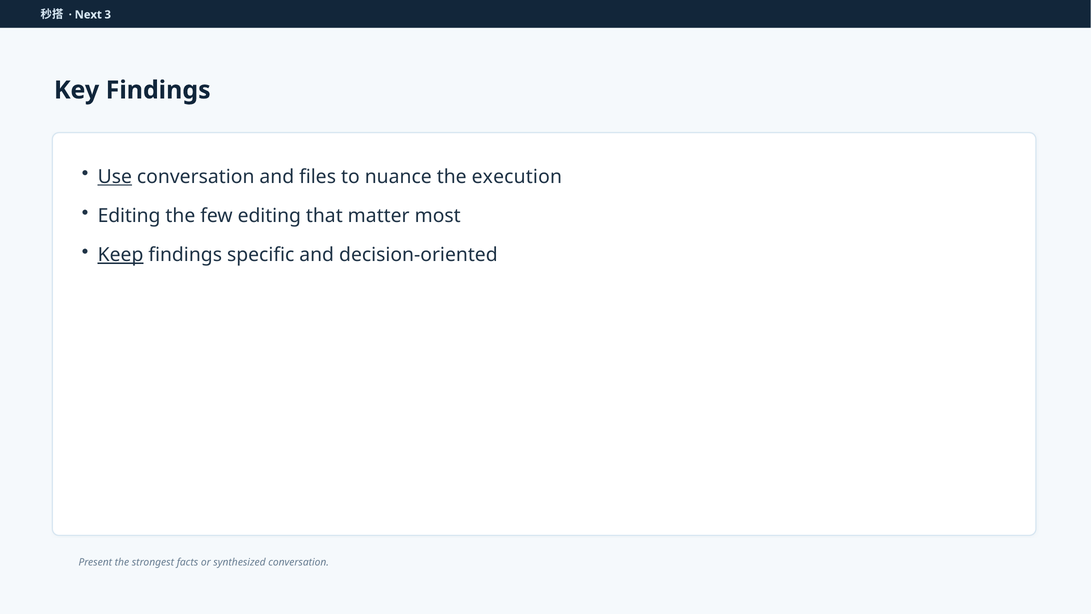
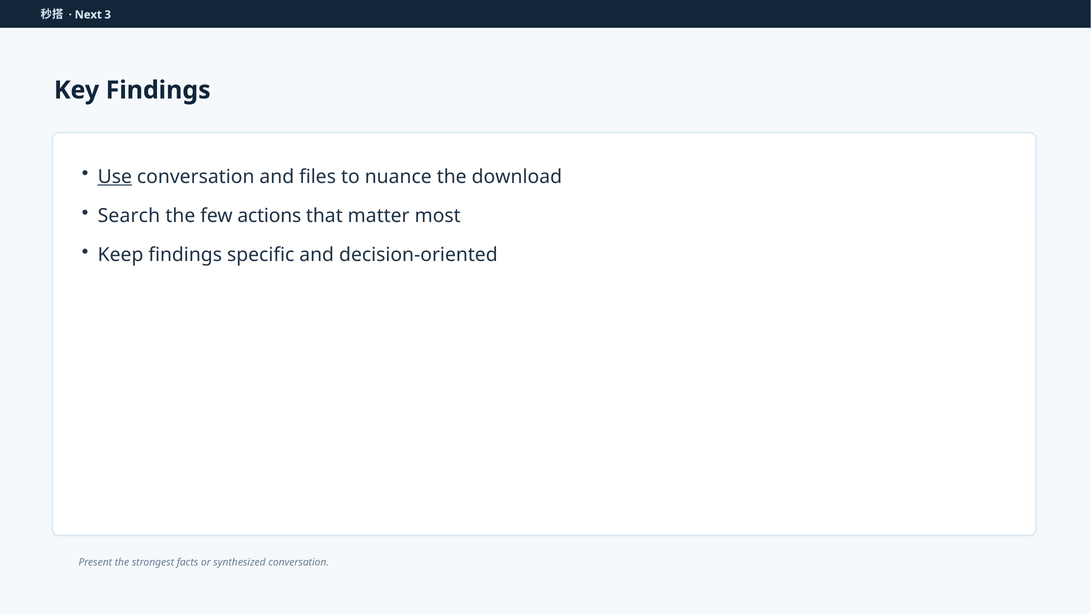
execution: execution -> download
Editing at (129, 216): Editing -> Search
few editing: editing -> actions
Keep underline: present -> none
